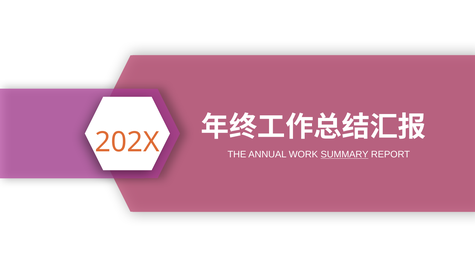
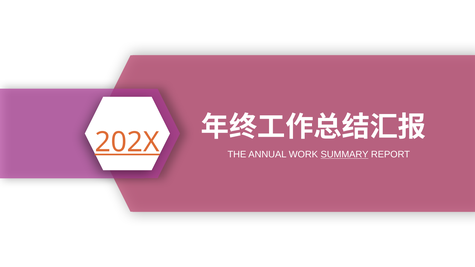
202X underline: none -> present
